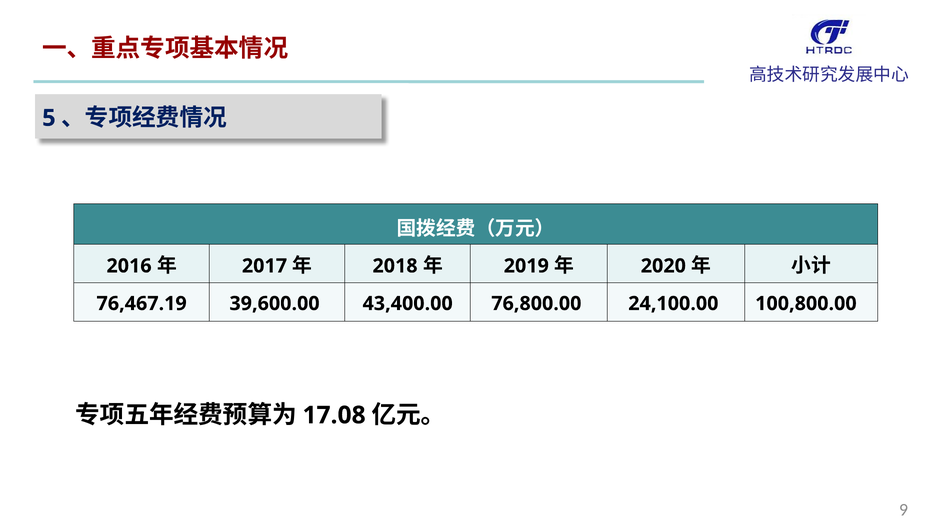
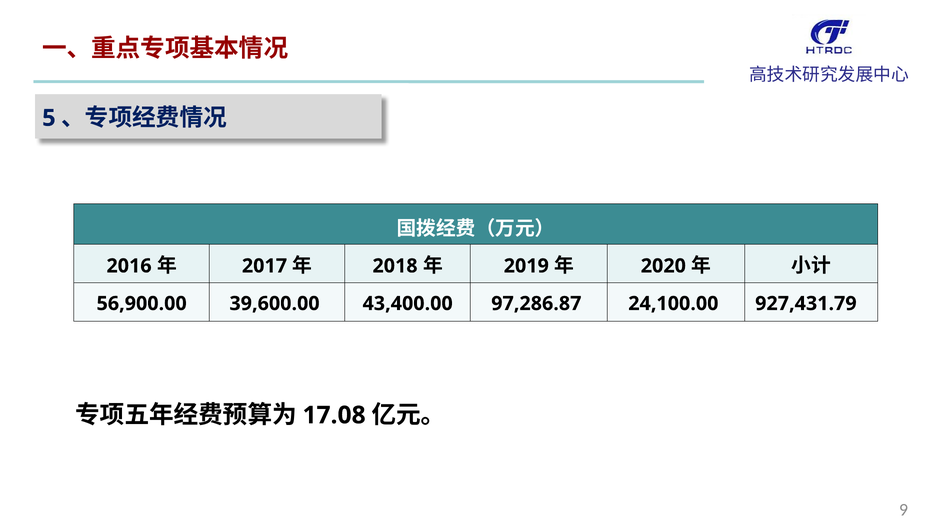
76,467.19: 76,467.19 -> 56,900.00
76,800.00: 76,800.00 -> 97,286.87
100,800.00: 100,800.00 -> 927,431.79
